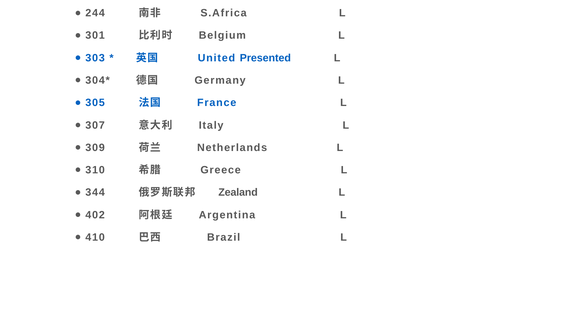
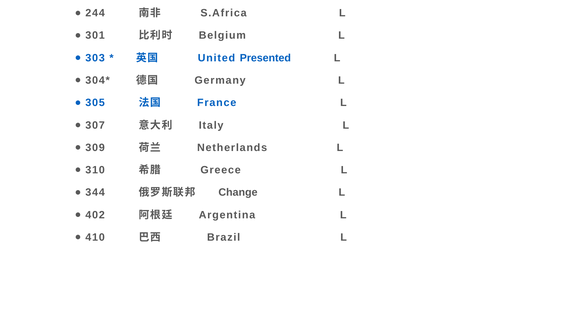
Zealand: Zealand -> Change
